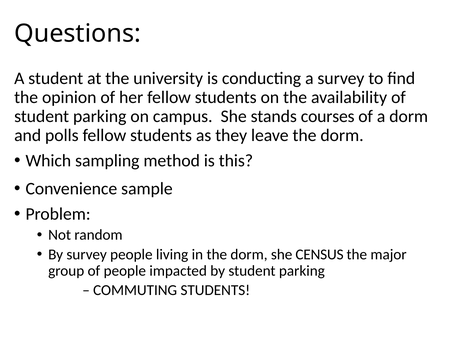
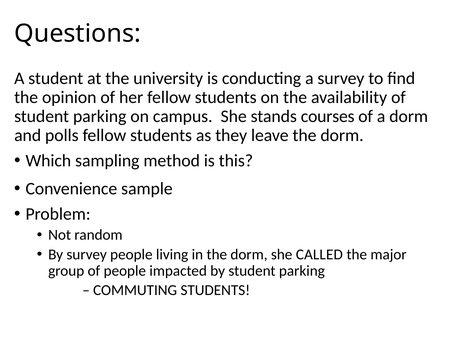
CENSUS: CENSUS -> CALLED
